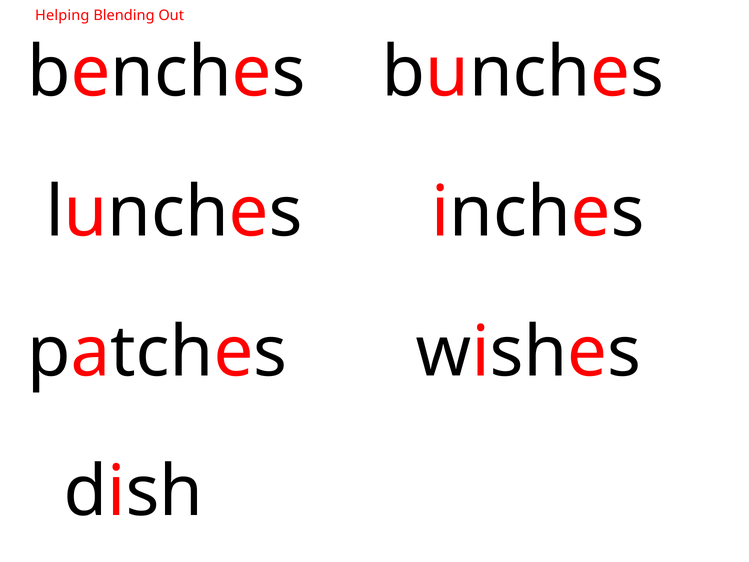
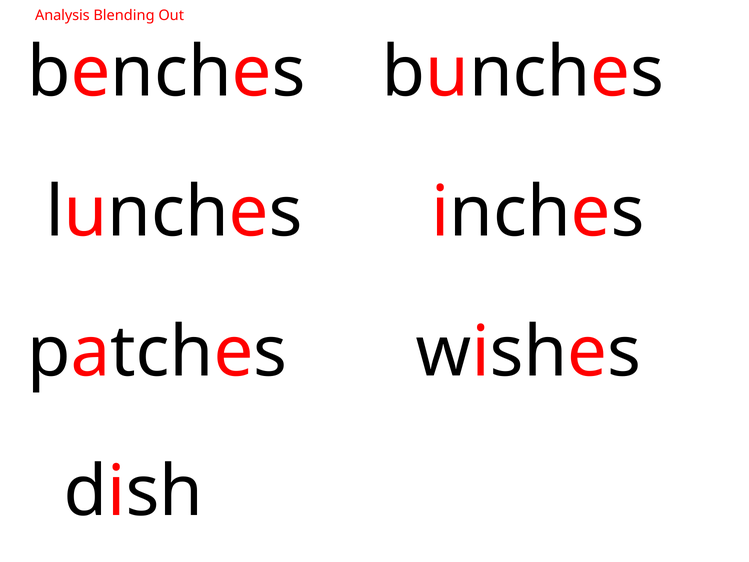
Helping: Helping -> Analysis
